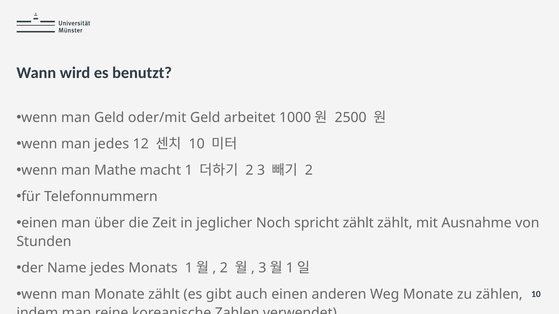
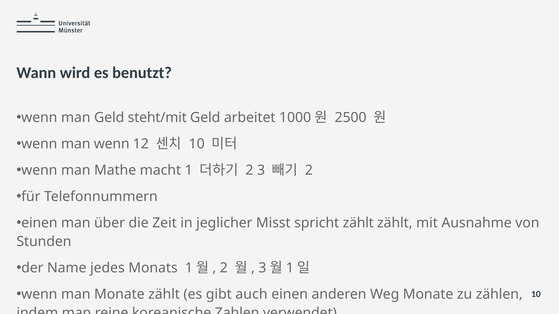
oder/mit: oder/mit -> steht/mit
man jedes: jedes -> wenn
Noch: Noch -> Misst
